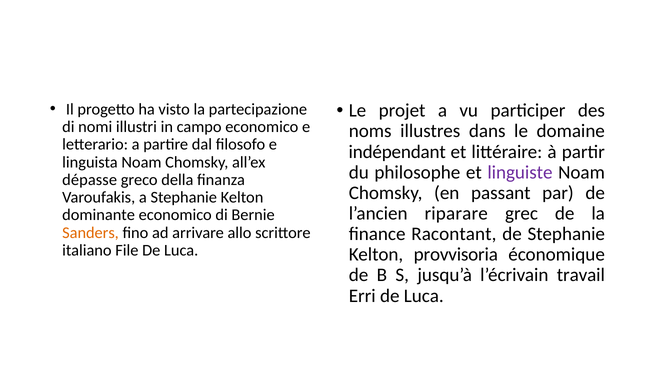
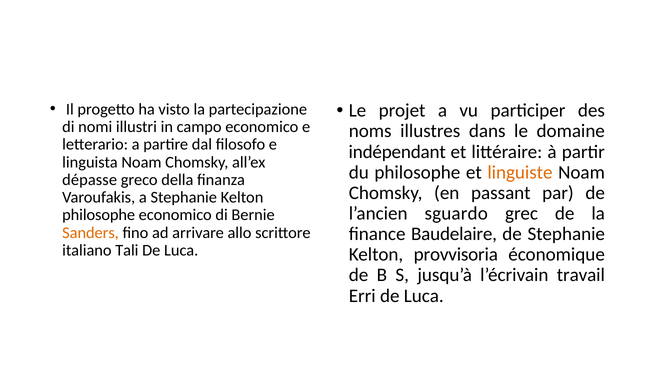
linguiste colour: purple -> orange
riparare: riparare -> sguardo
dominante at (99, 215): dominante -> philosophe
Racontant: Racontant -> Baudelaire
File: File -> Tali
